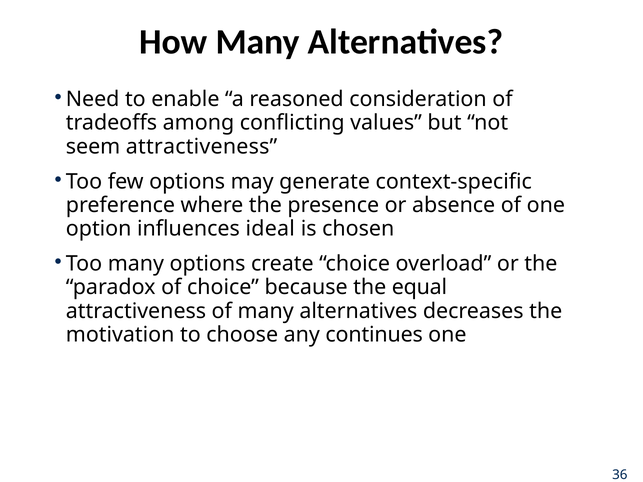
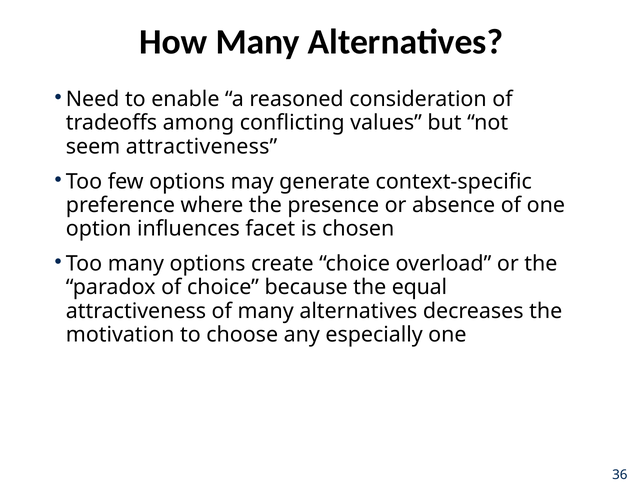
ideal: ideal -> facet
continues: continues -> especially
